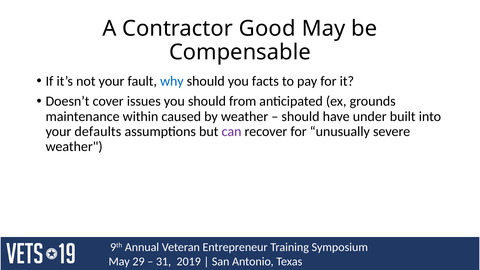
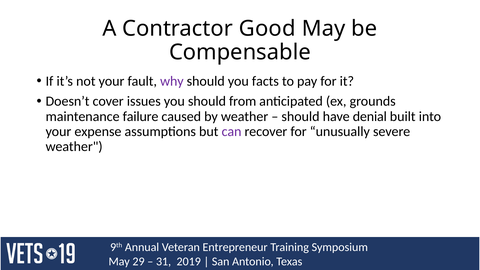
why colour: blue -> purple
within: within -> failure
under: under -> denial
defaults: defaults -> expense
